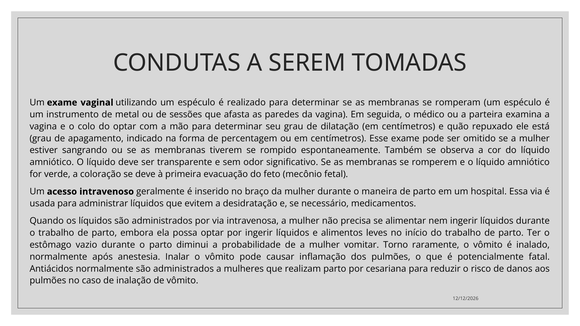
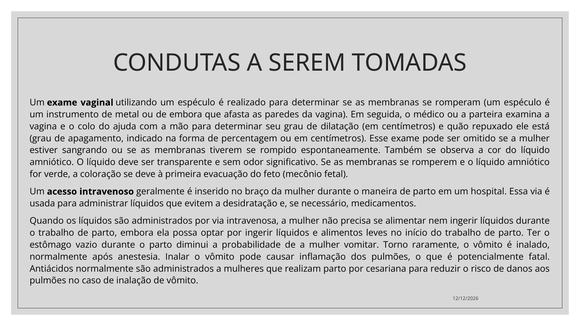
de sessões: sessões -> embora
do optar: optar -> ajuda
